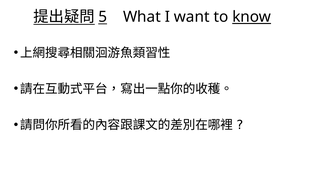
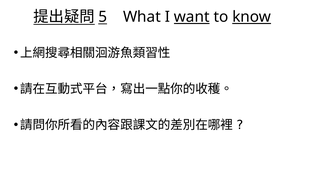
want underline: none -> present
